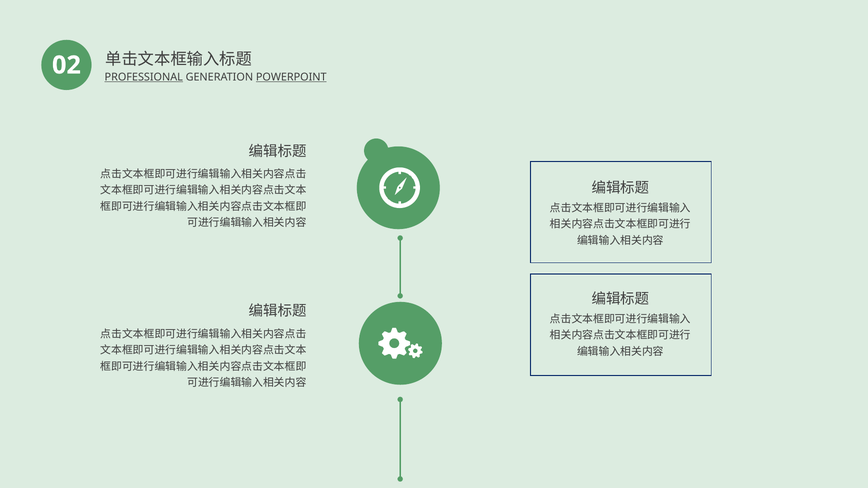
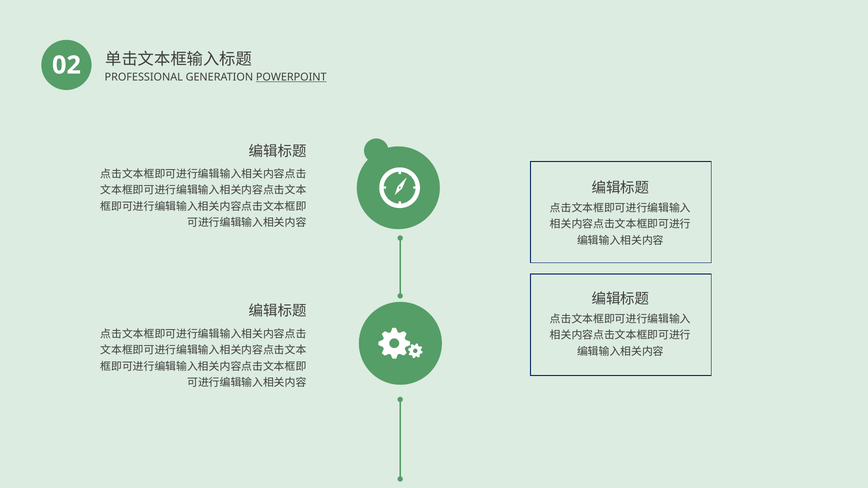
PROFESSIONAL underline: present -> none
